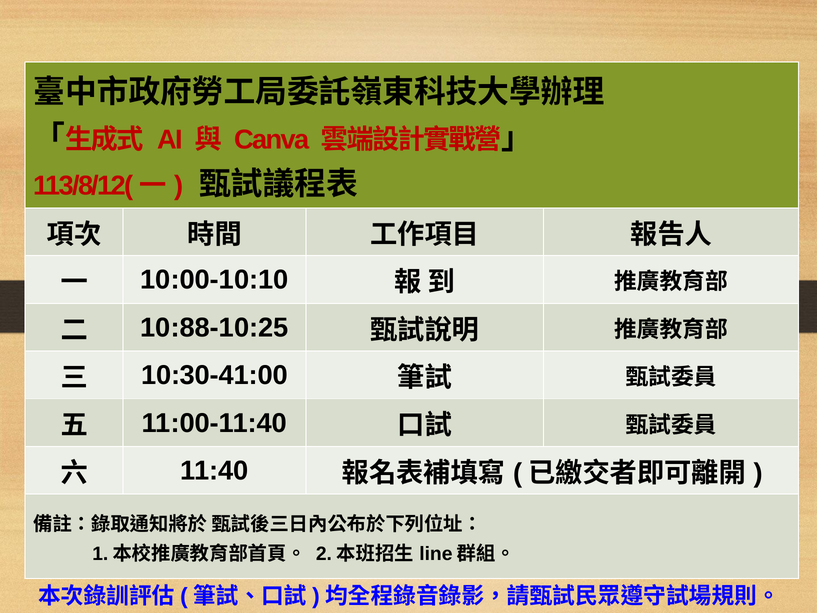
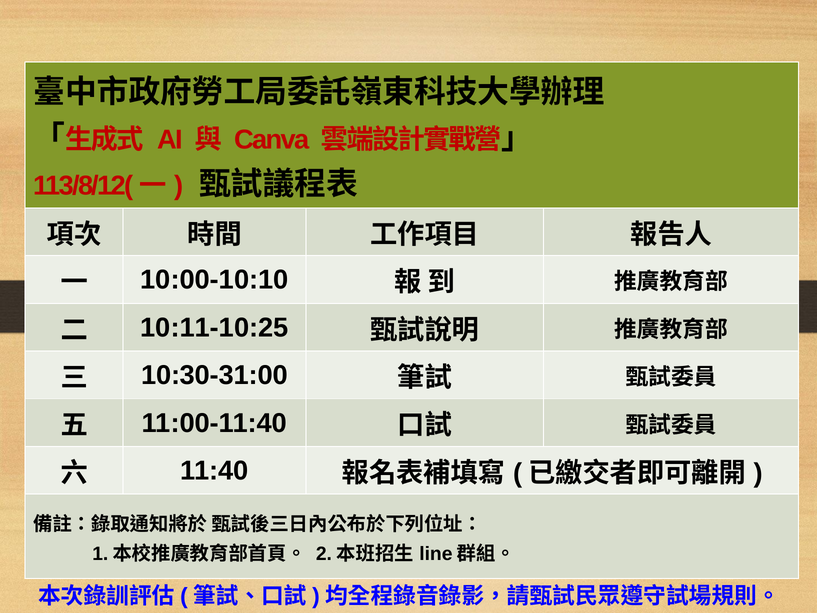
10:88-10:25: 10:88-10:25 -> 10:11-10:25
10:30-41:00: 10:30-41:00 -> 10:30-31:00
